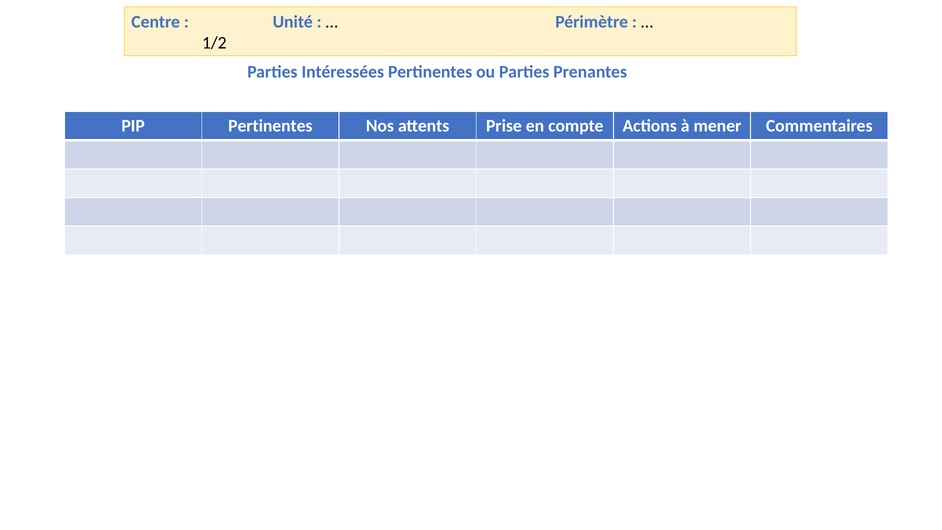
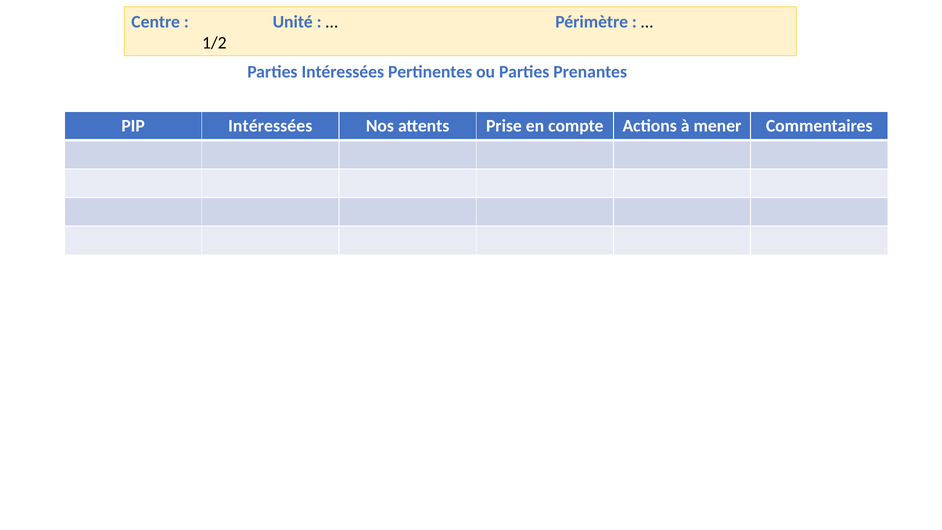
PIP Pertinentes: Pertinentes -> Intéressées
